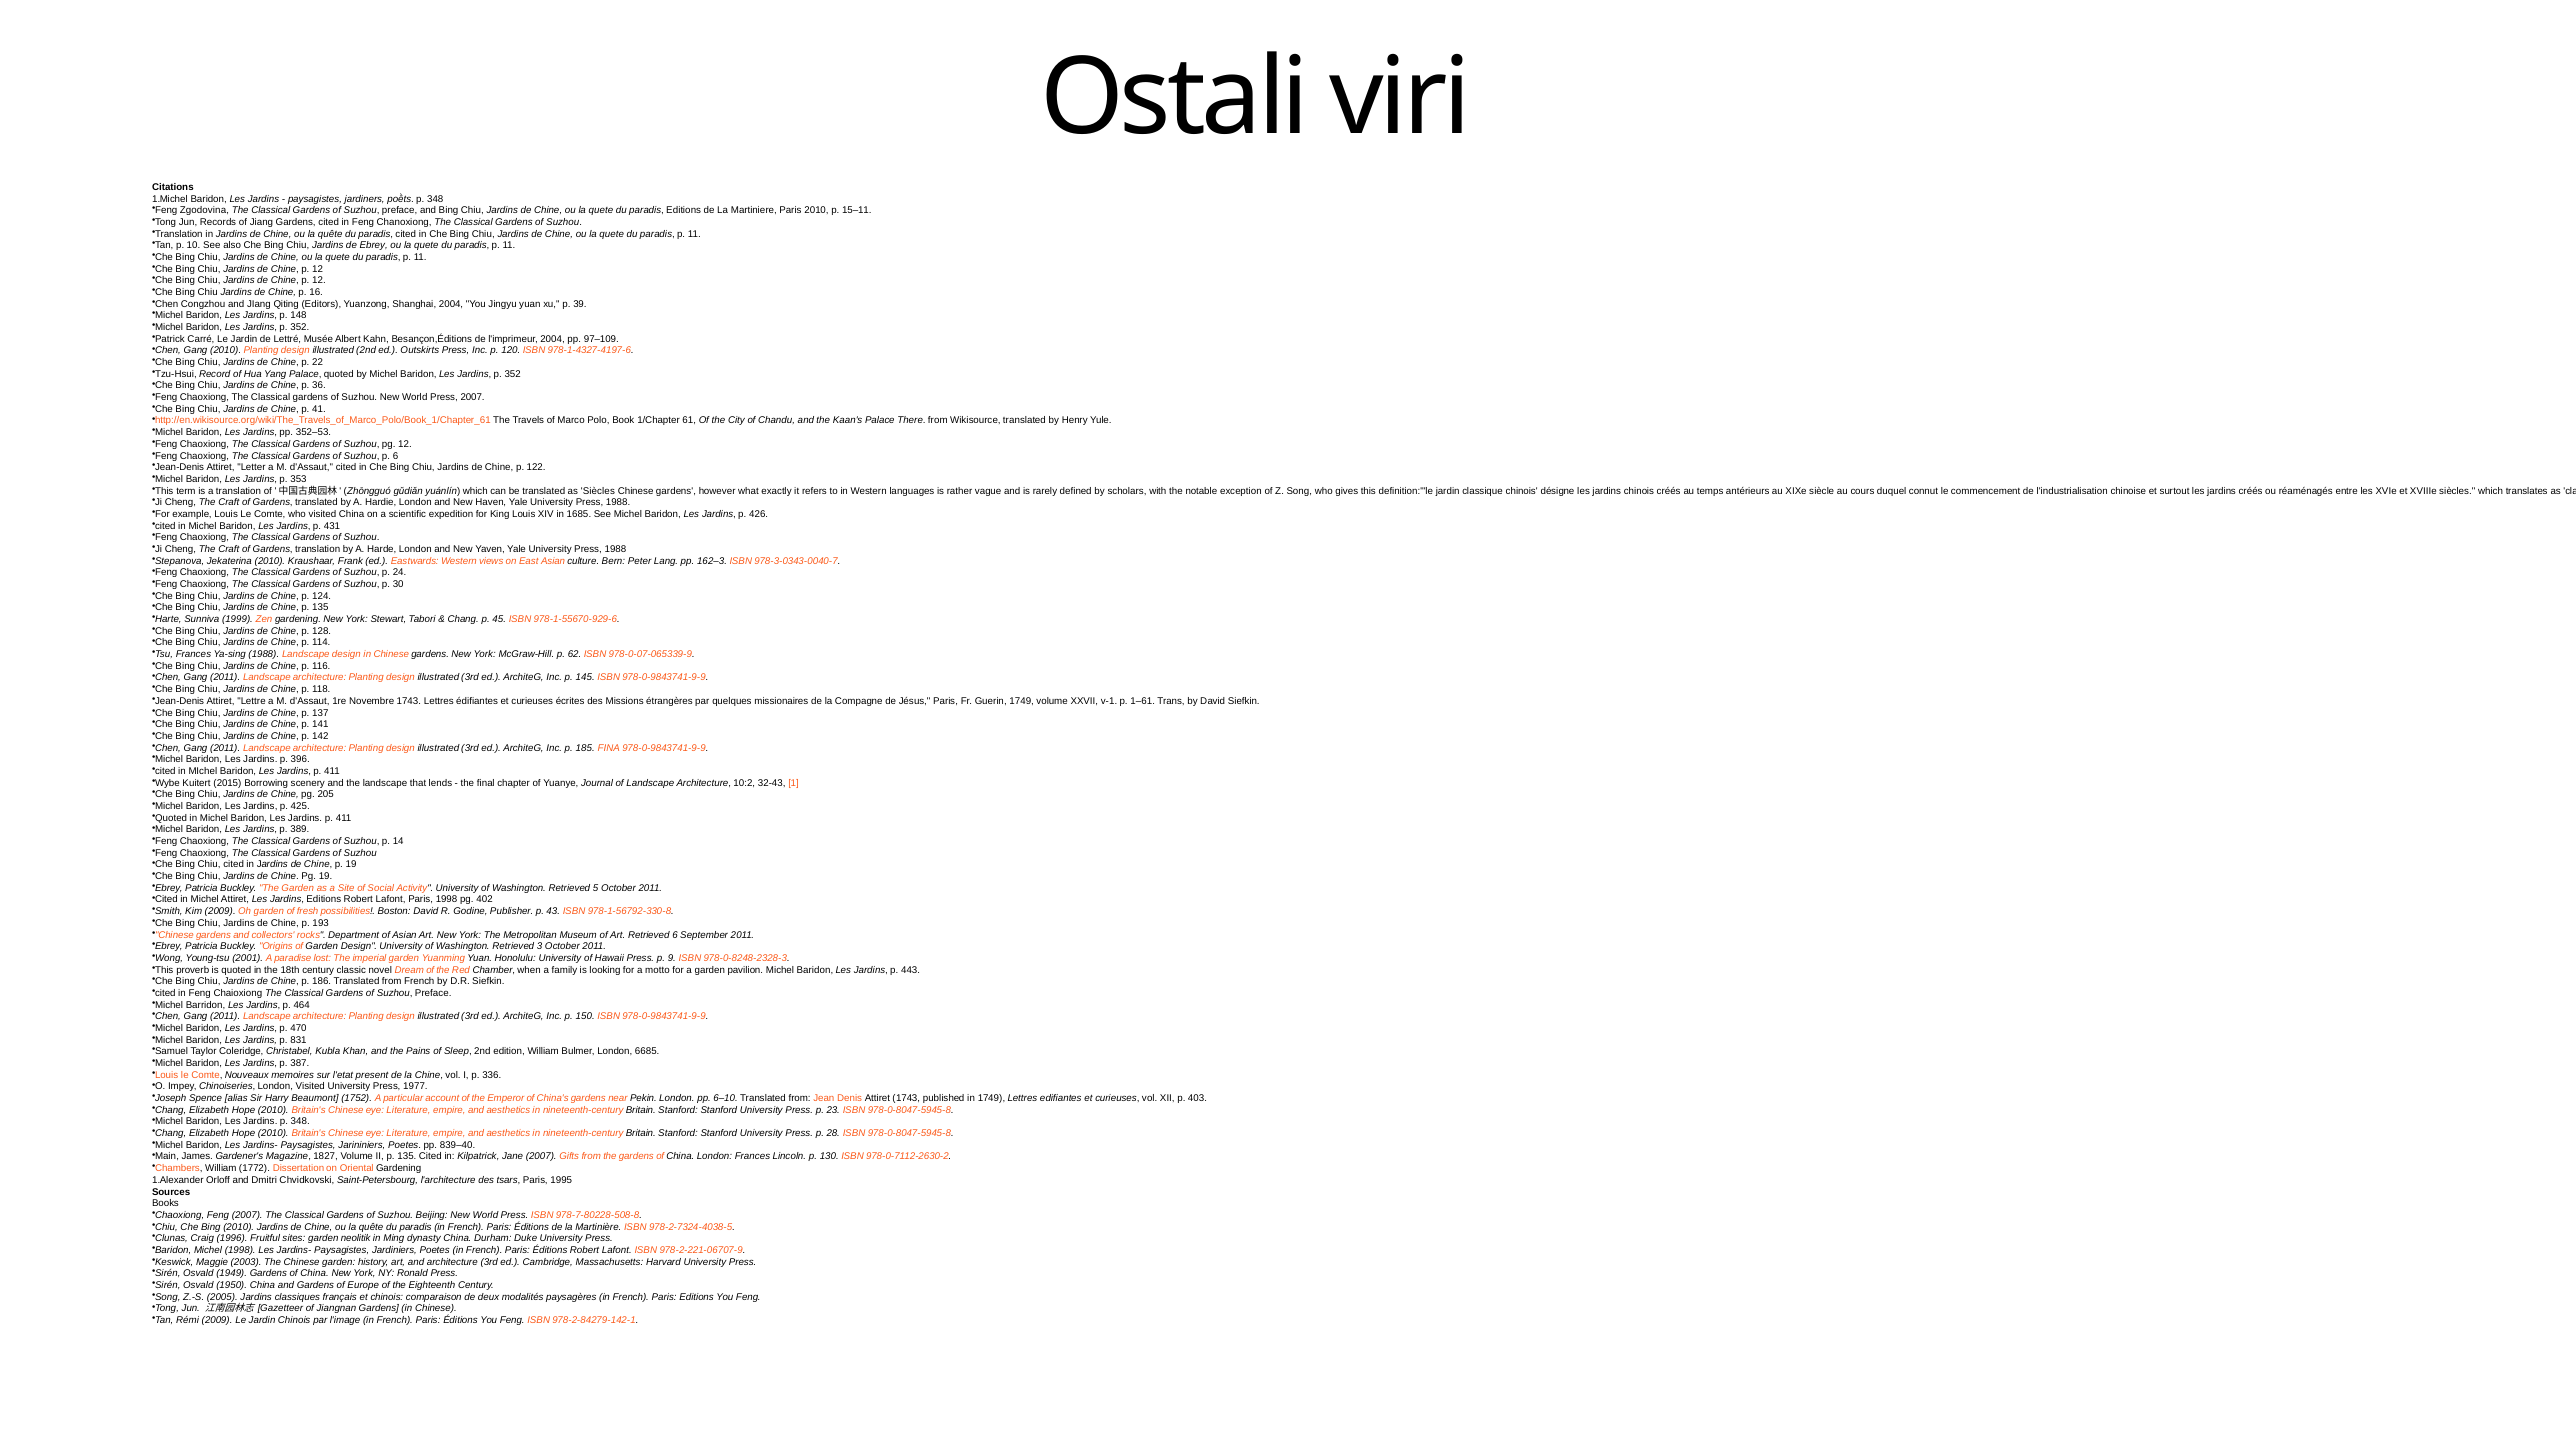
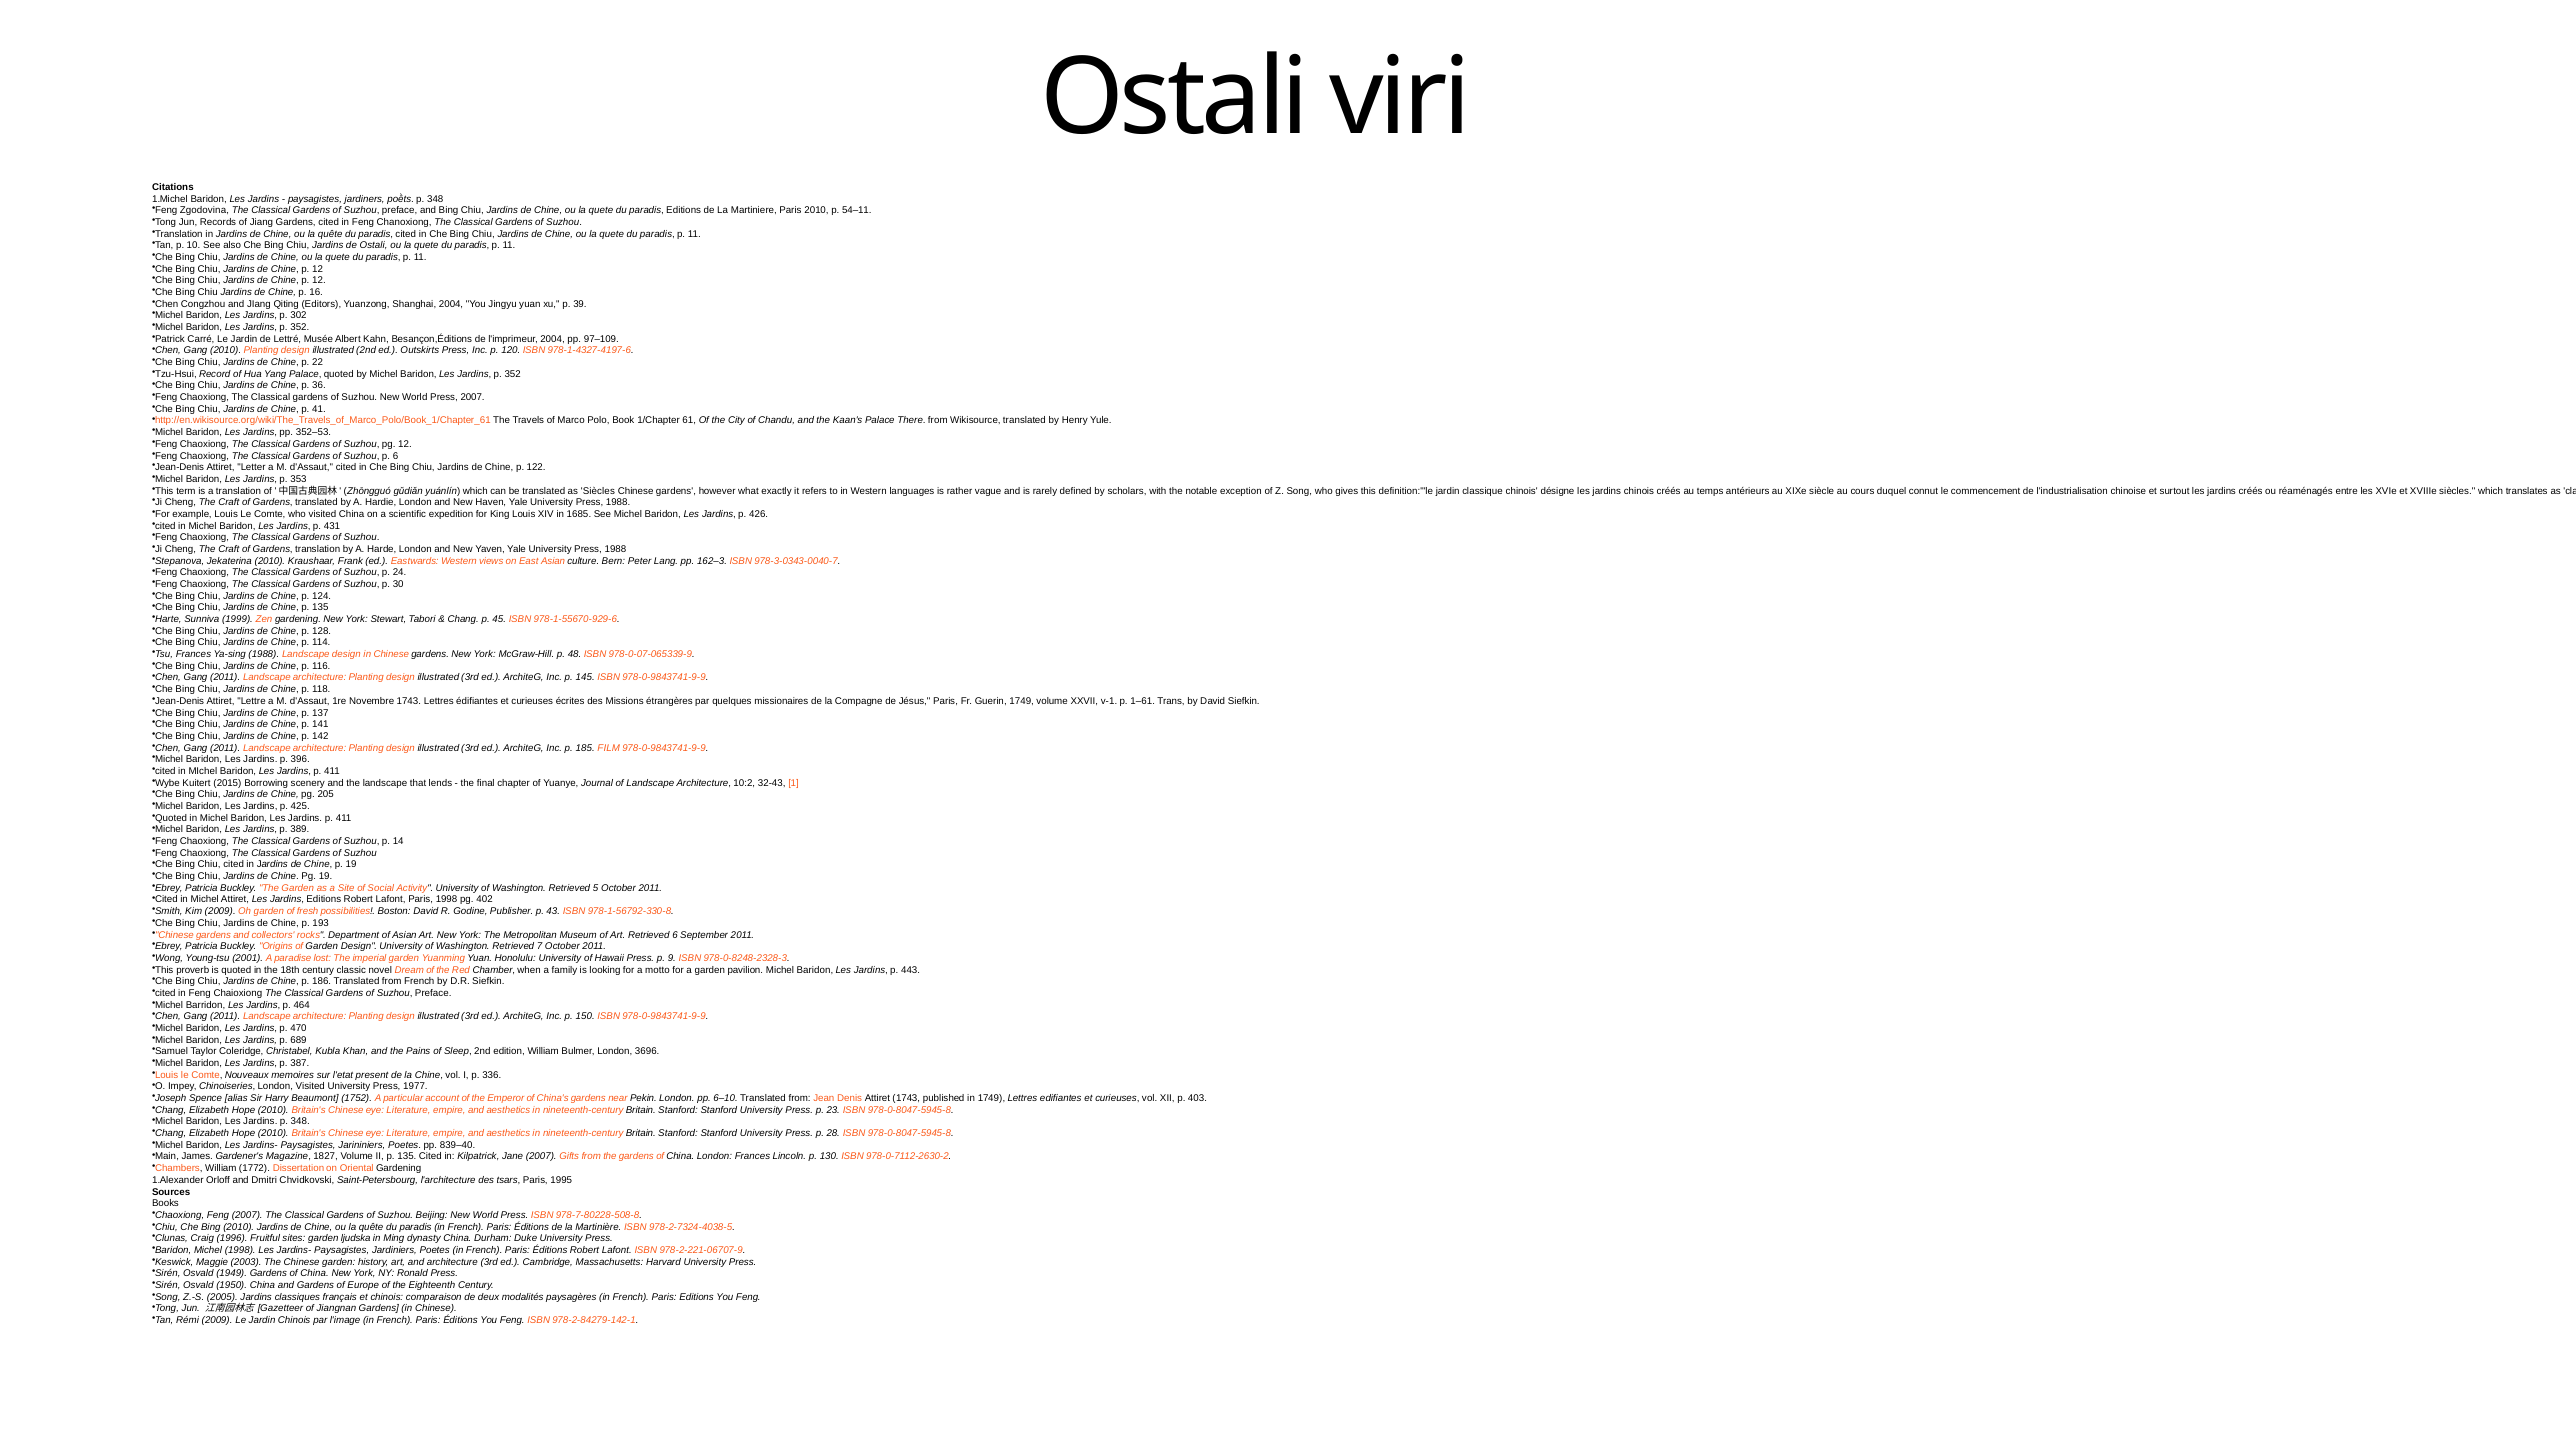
15–11: 15–11 -> 54–11
de Ebrey: Ebrey -> Ostali
148: 148 -> 302
62: 62 -> 48
FINA: FINA -> FILM
3: 3 -> 7
831: 831 -> 689
6685: 6685 -> 3696
neolitik: neolitik -> ljudska
